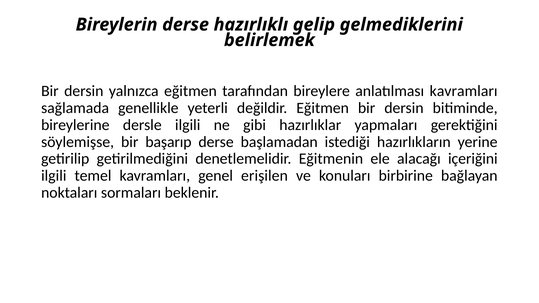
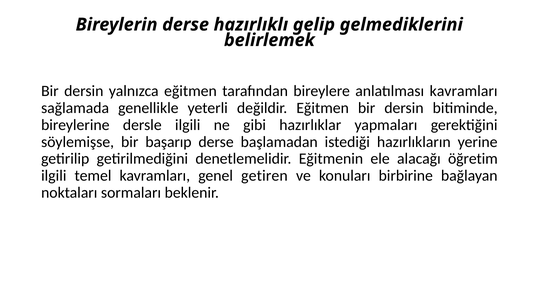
içeriğini: içeriğini -> öğretim
erişilen: erişilen -> getiren
